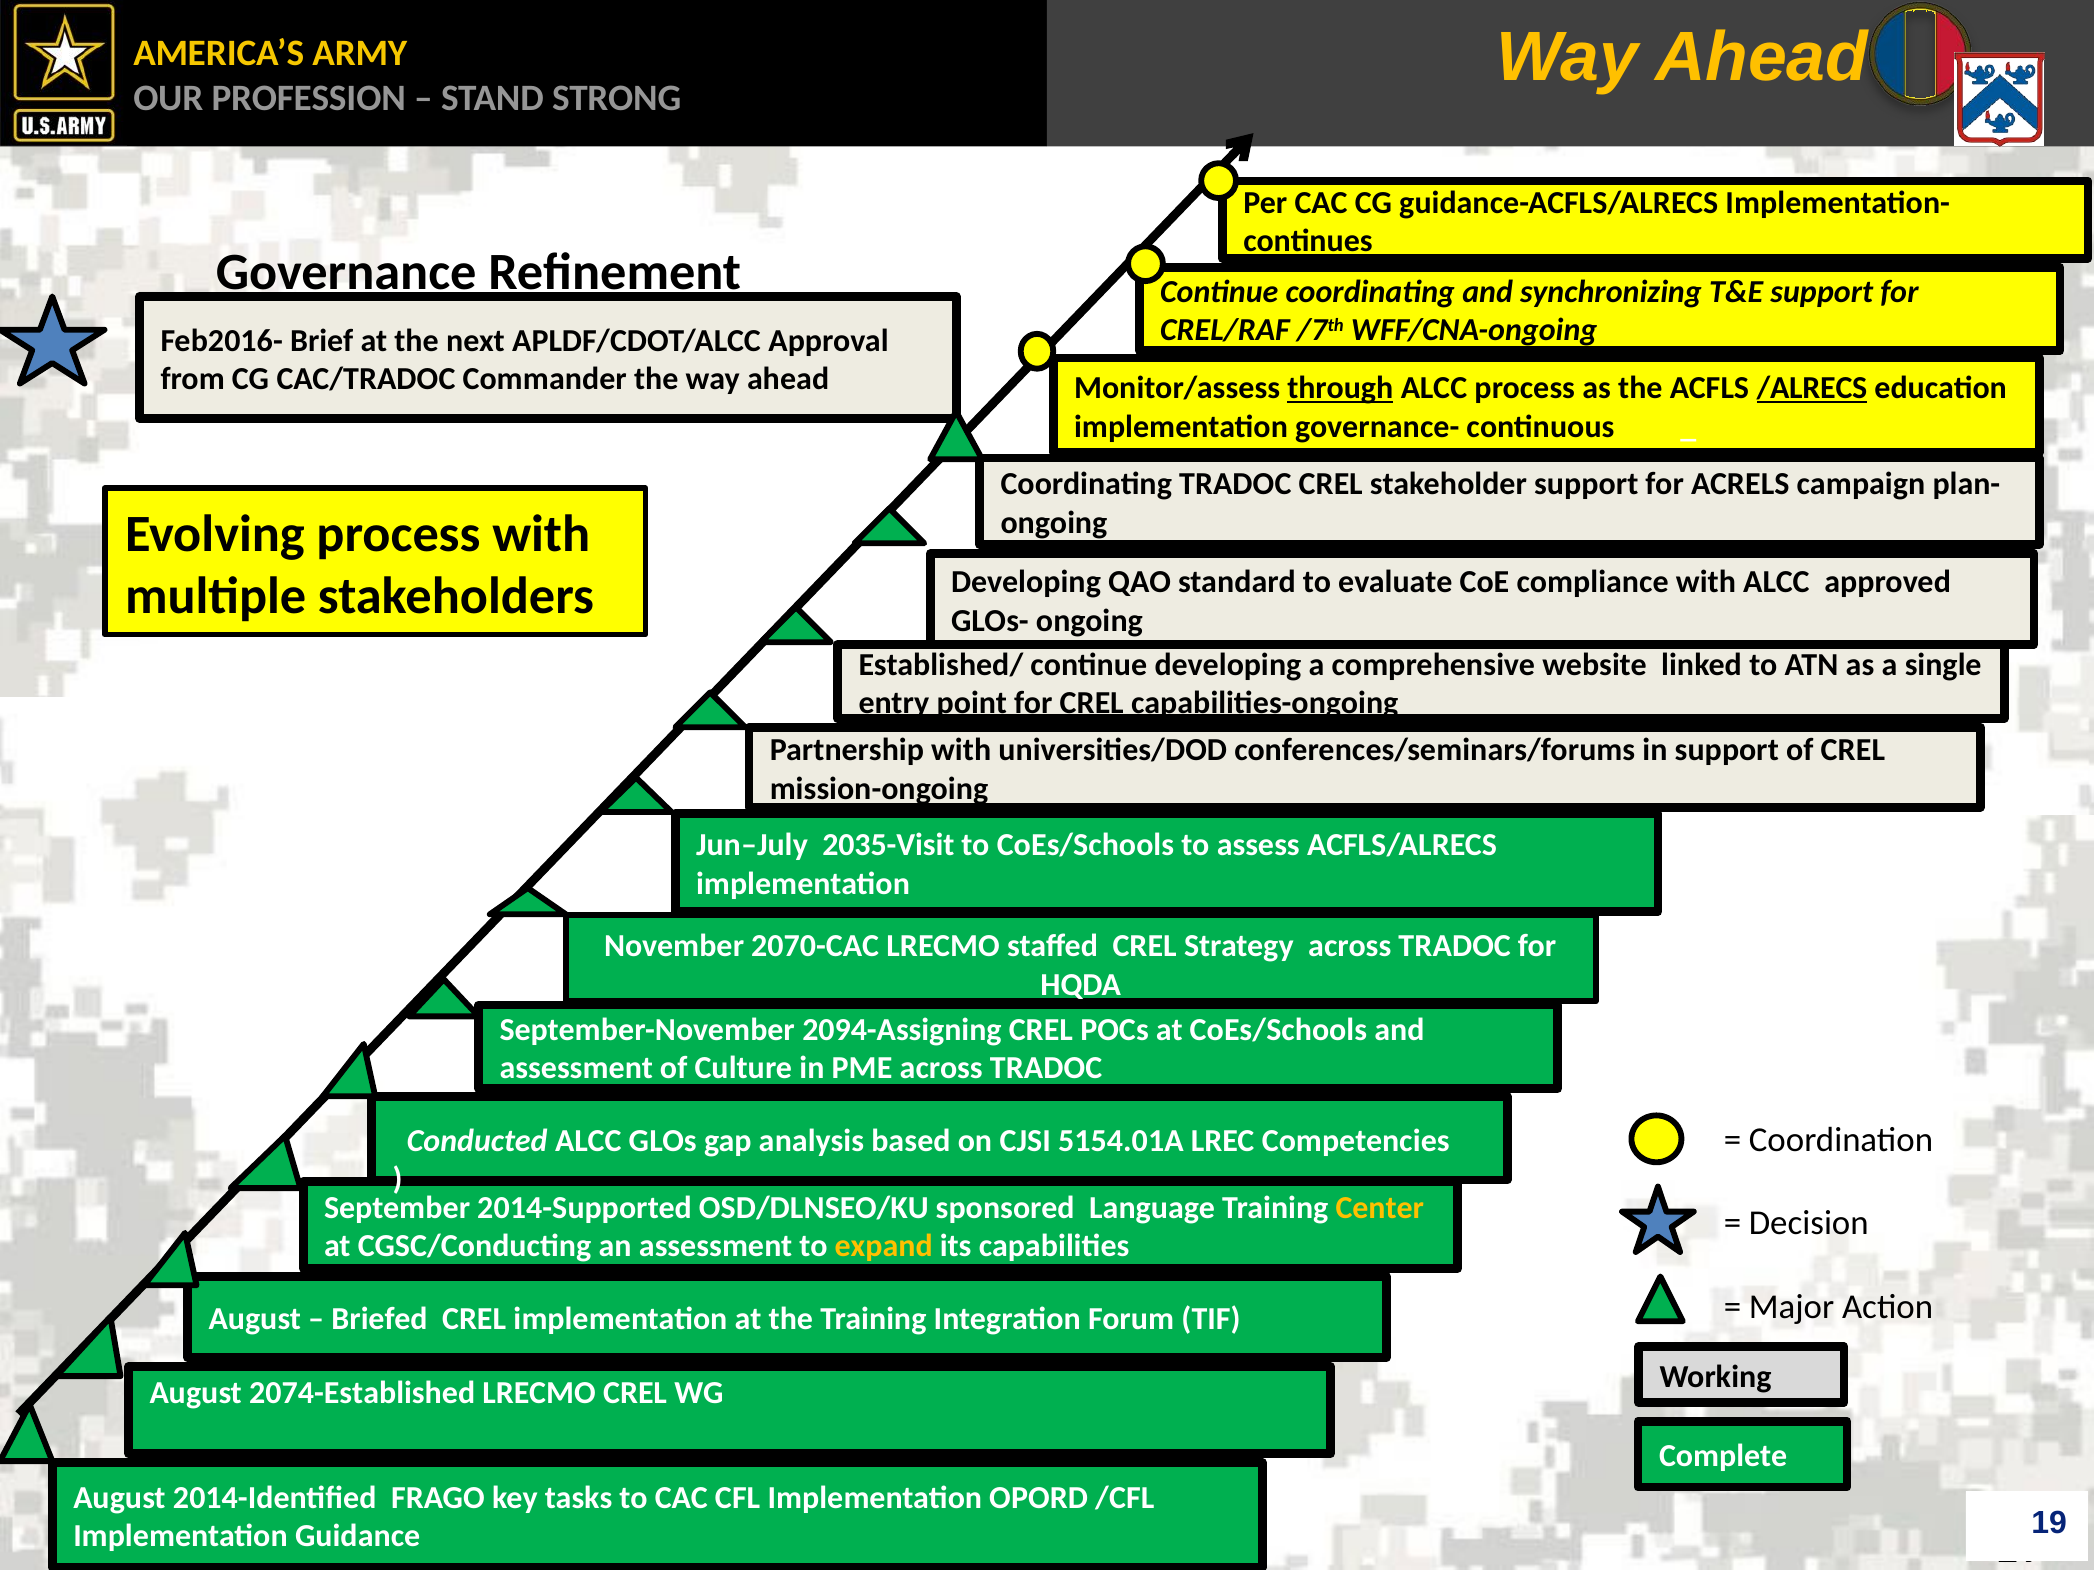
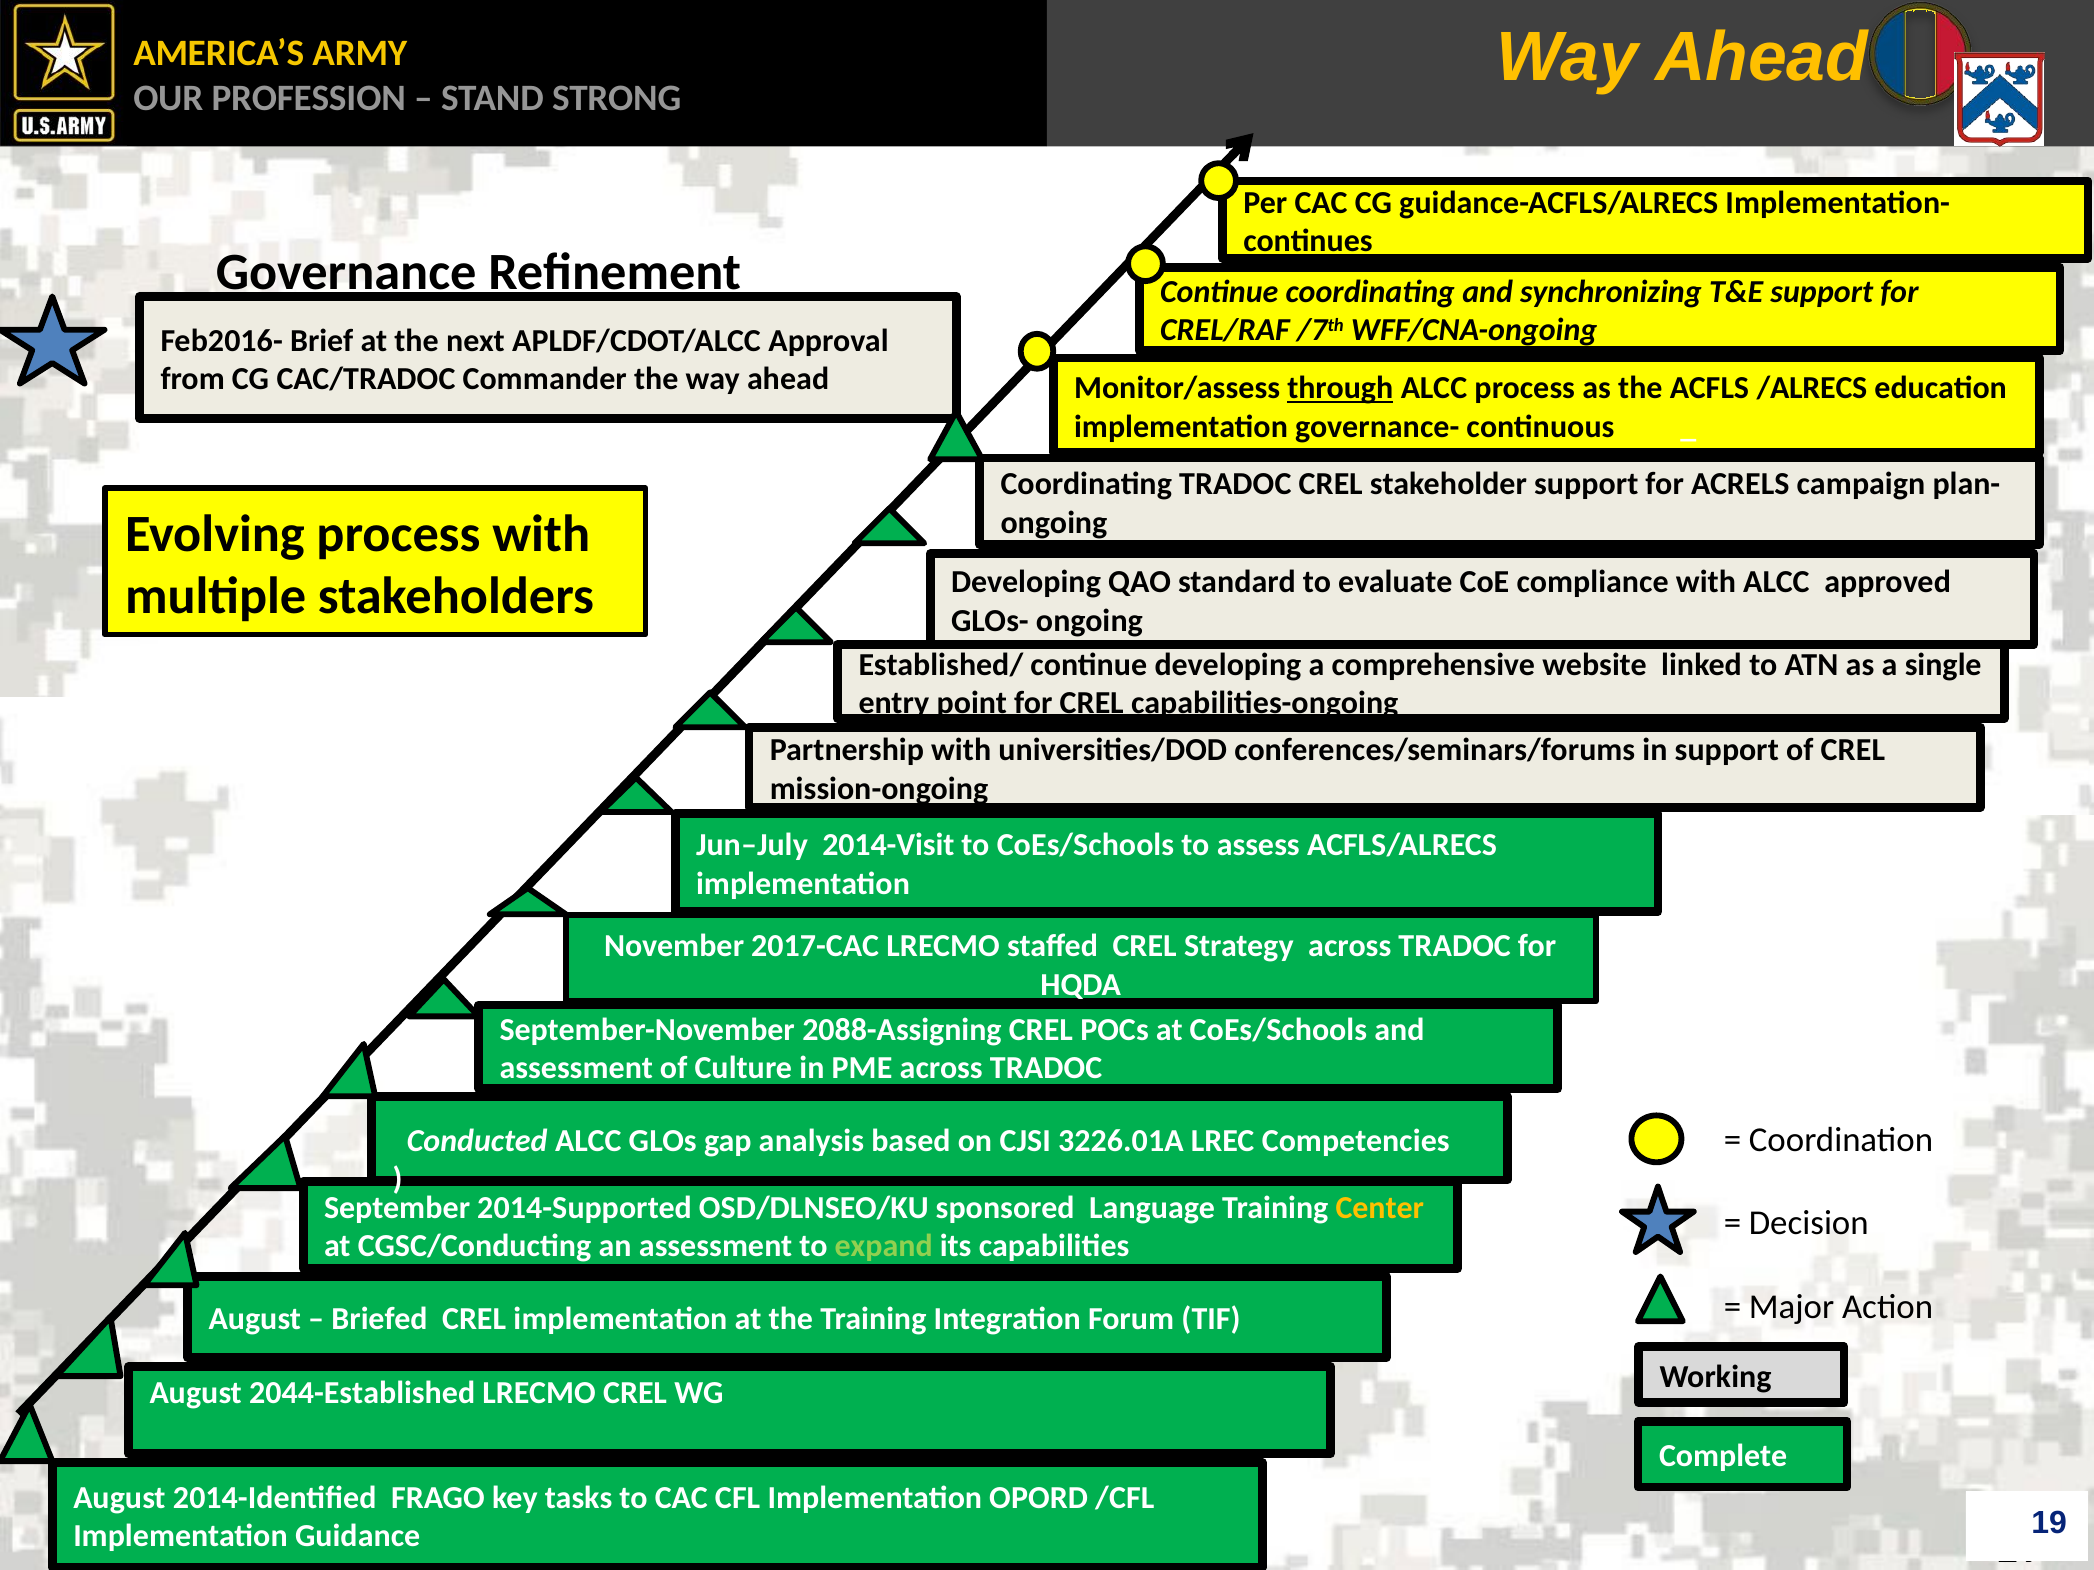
/ALRECS underline: present -> none
2035-Visit: 2035-Visit -> 2014-Visit
2070-CAC: 2070-CAC -> 2017-CAC
2094-Assigning: 2094-Assigning -> 2088-Assigning
5154.01A: 5154.01A -> 3226.01A
expand colour: yellow -> light green
2074-Established: 2074-Established -> 2044-Established
